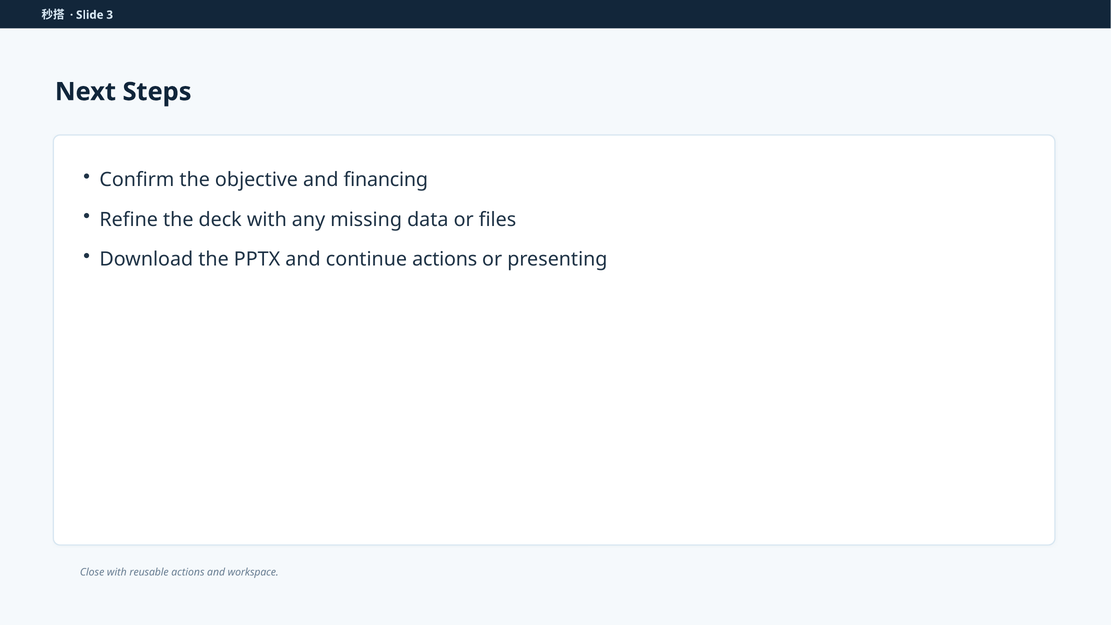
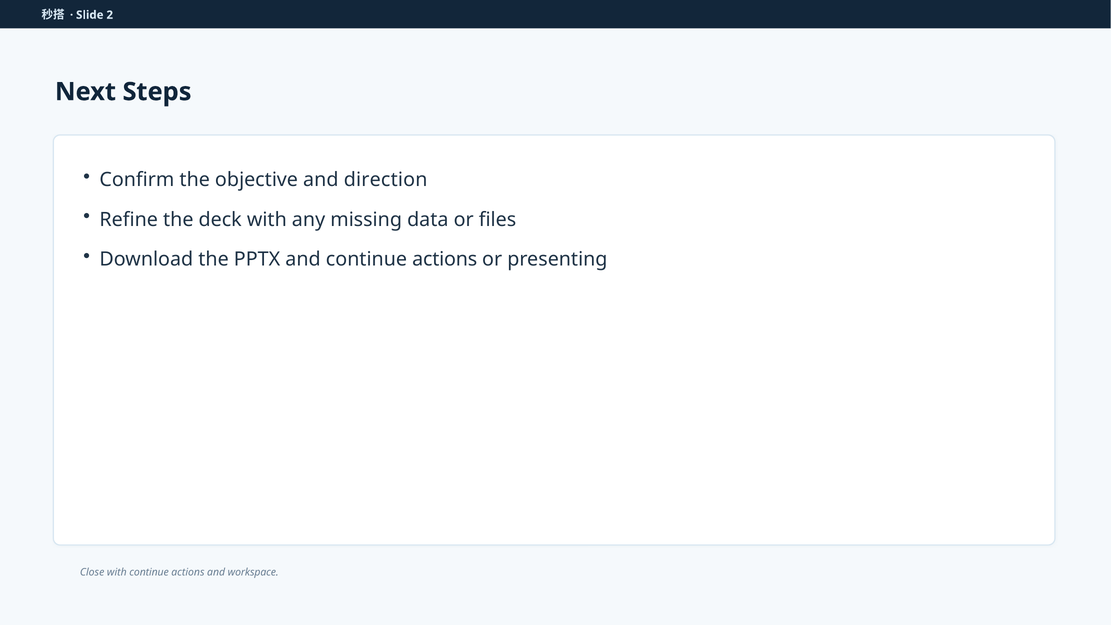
3: 3 -> 2
financing: financing -> direction
with reusable: reusable -> continue
